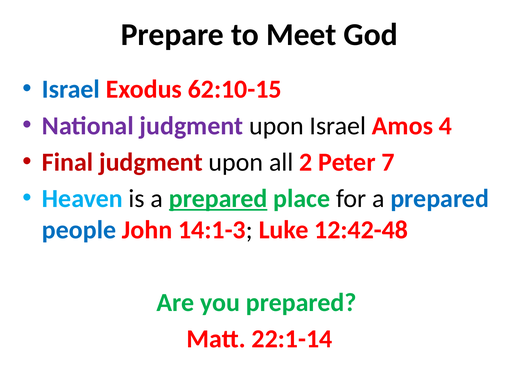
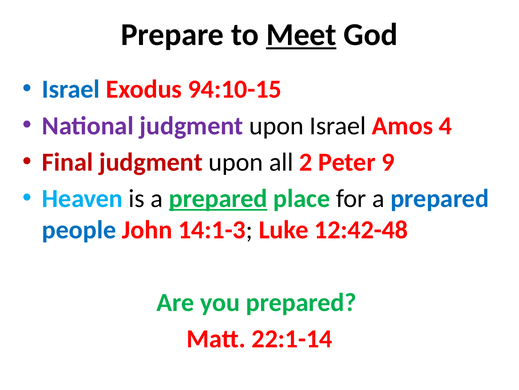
Meet underline: none -> present
62:10-15: 62:10-15 -> 94:10-15
7: 7 -> 9
